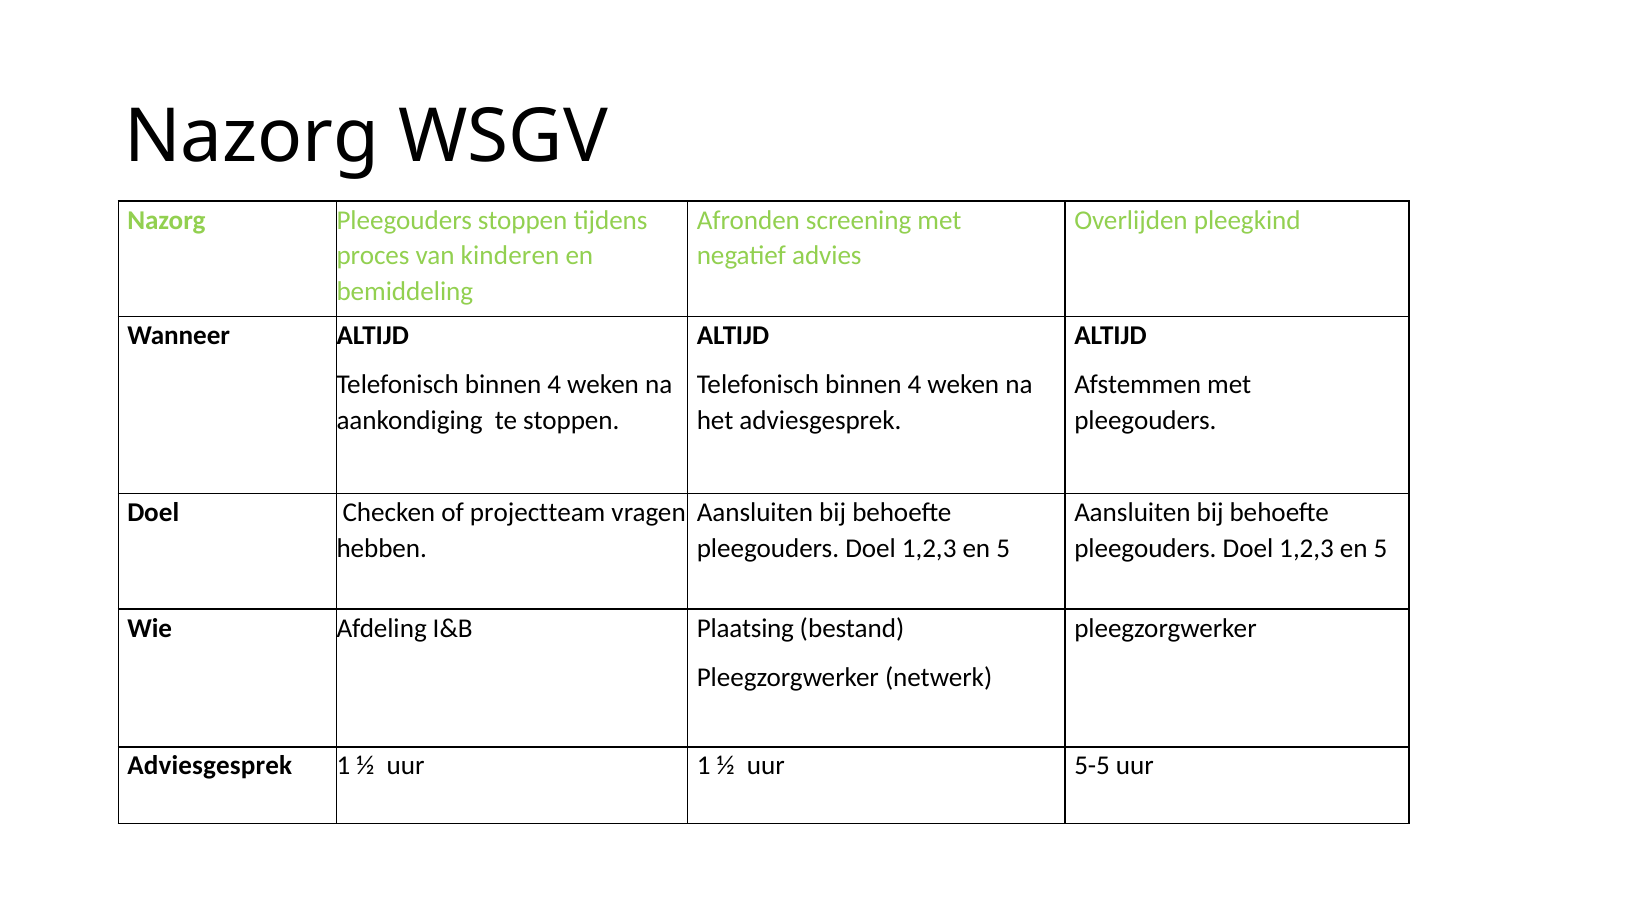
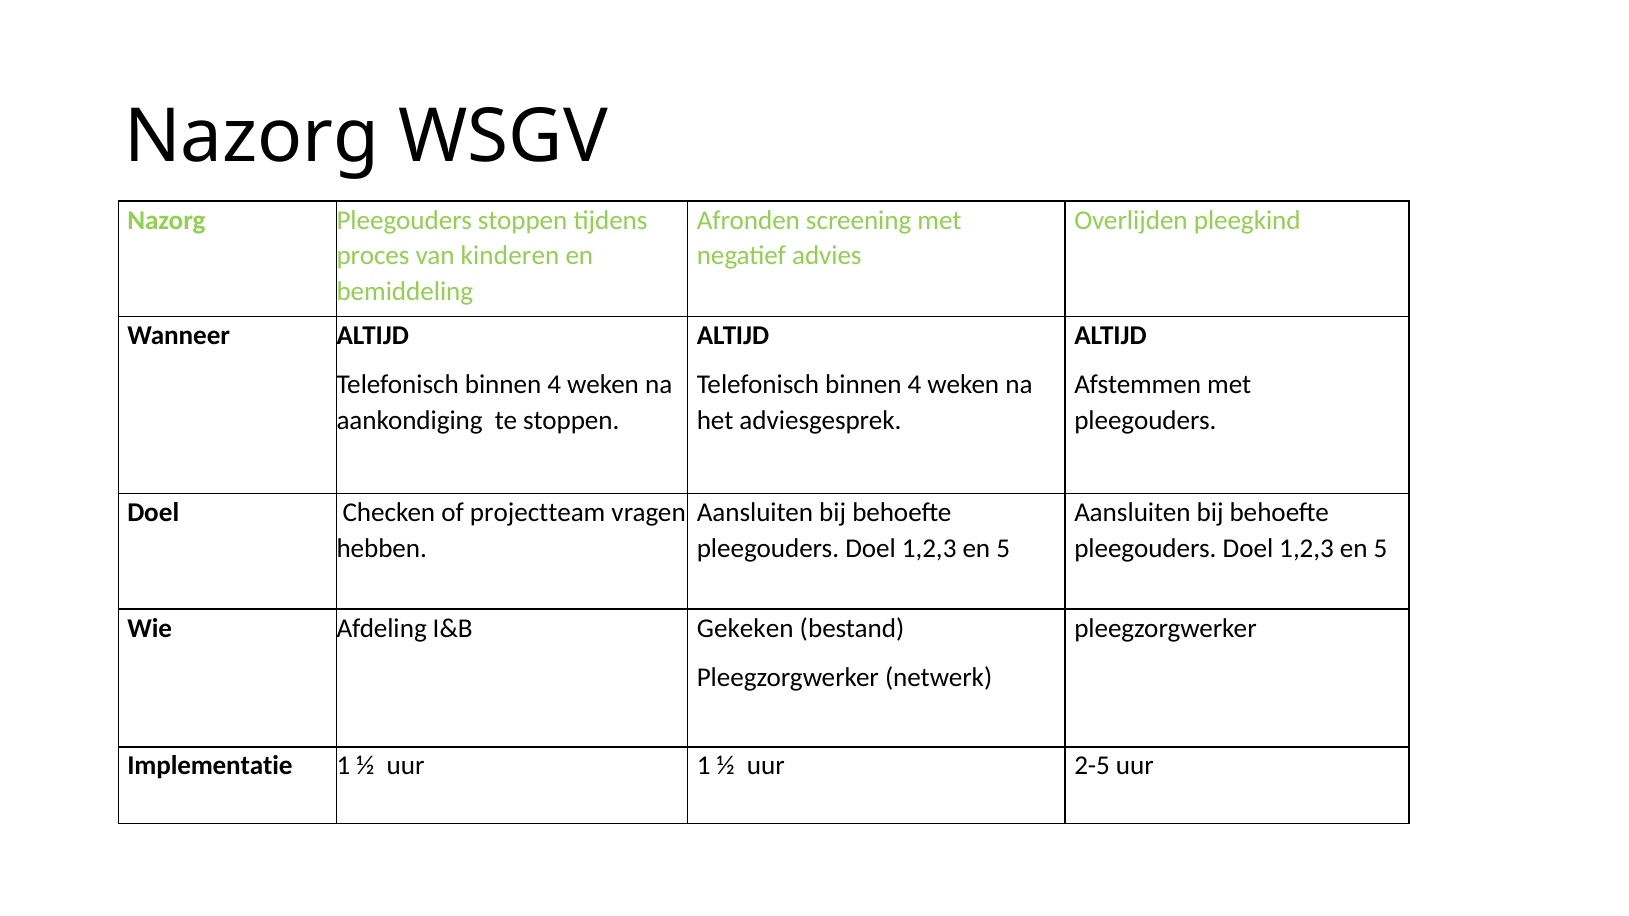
Plaatsing: Plaatsing -> Gekeken
Adviesgesprek at (210, 766): Adviesgesprek -> Implementatie
5-5: 5-5 -> 2-5
